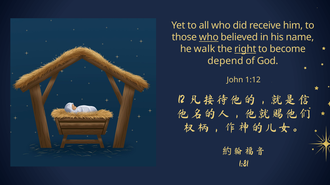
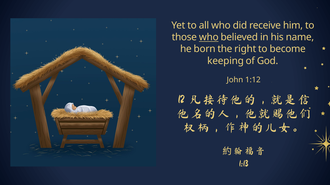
walk: walk -> born
right underline: present -> none
depend: depend -> keeping
1:81: 1:81 -> 1:13
